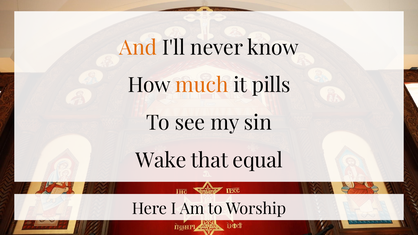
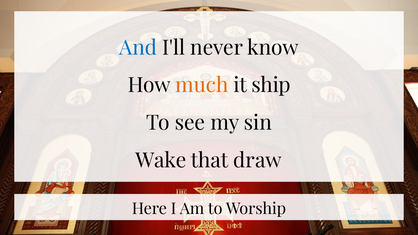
And colour: orange -> blue
pills: pills -> ship
equal: equal -> draw
